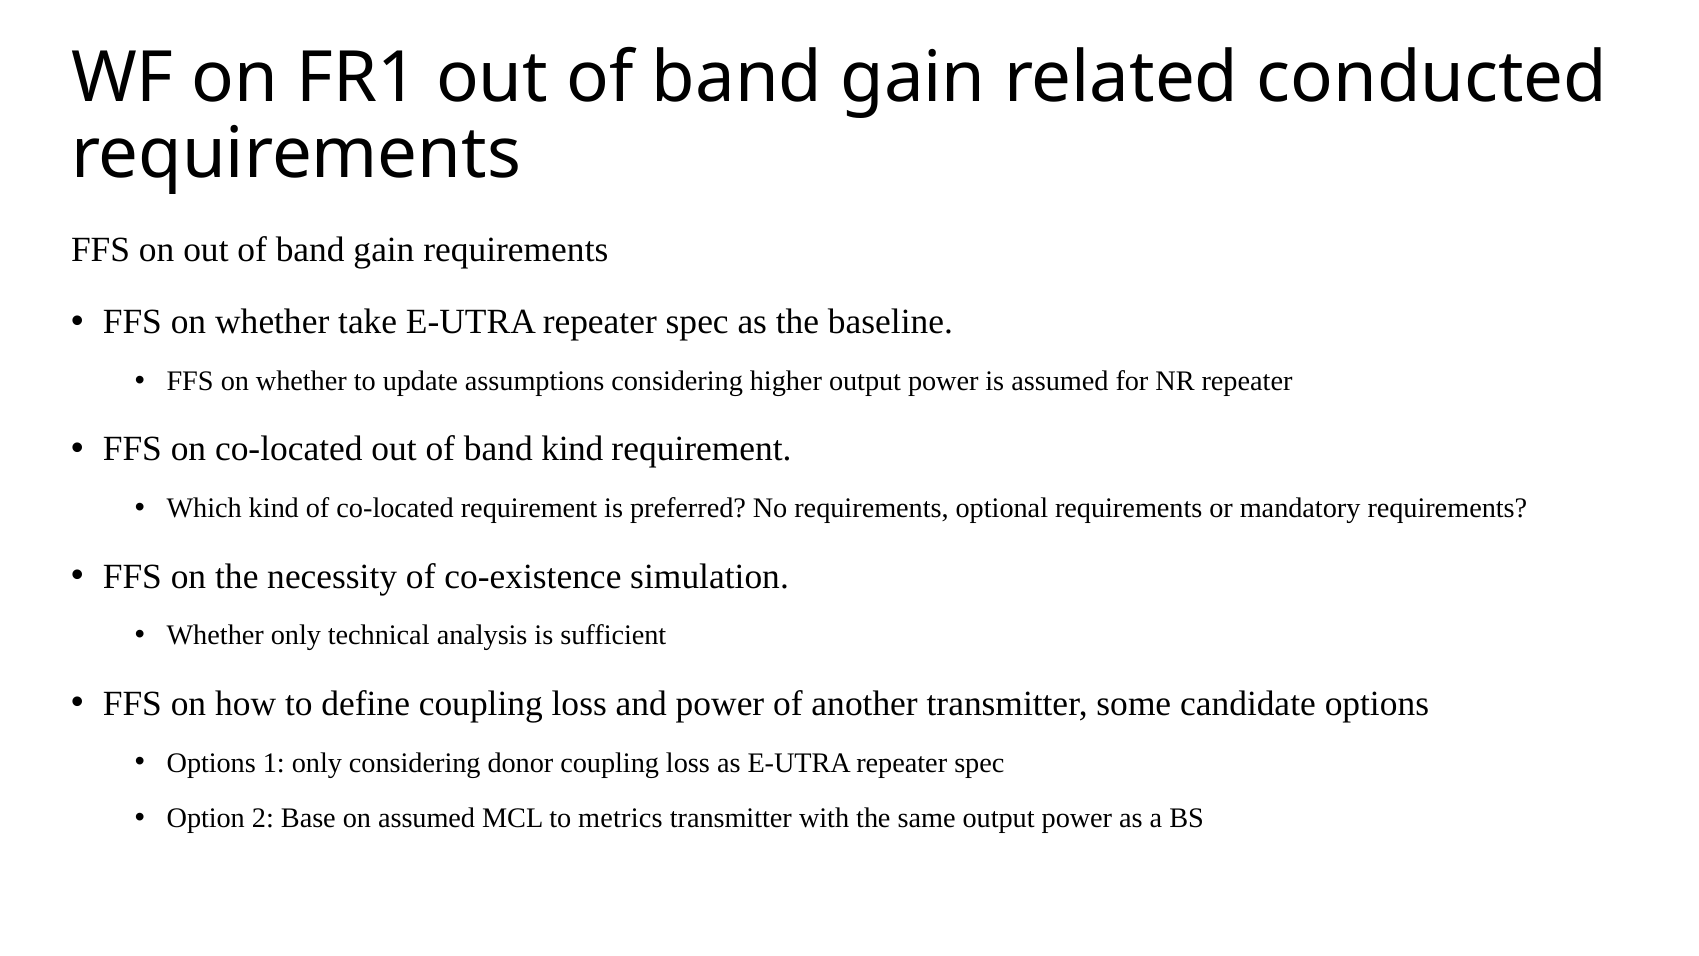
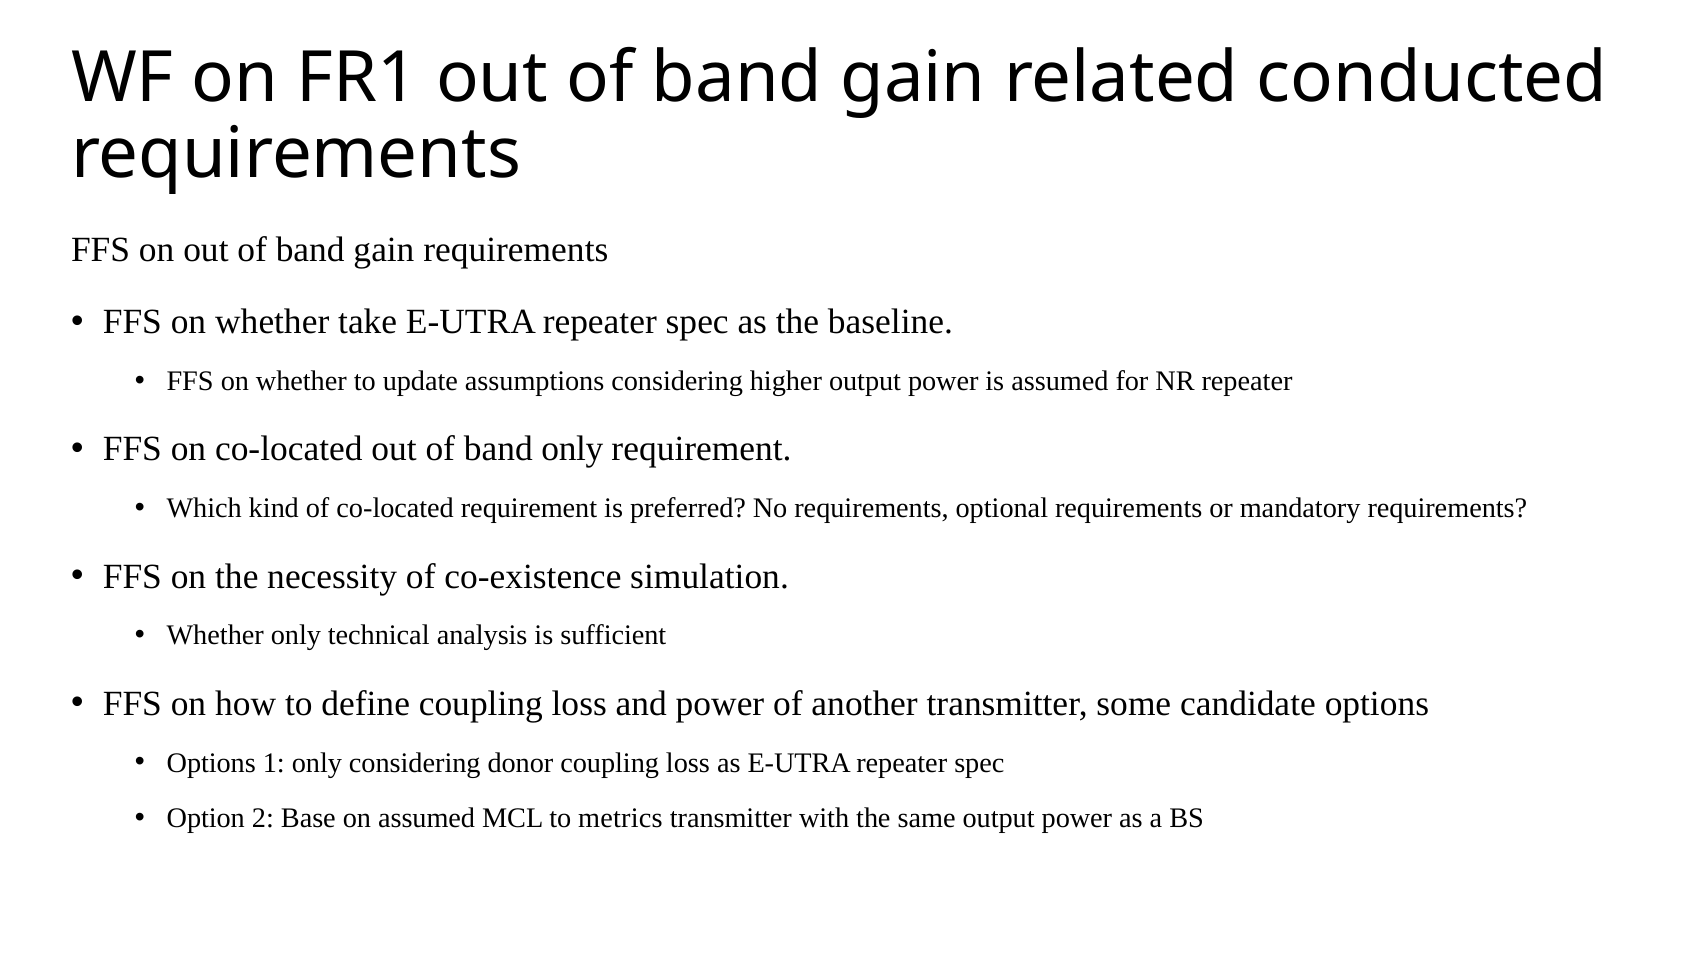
band kind: kind -> only
